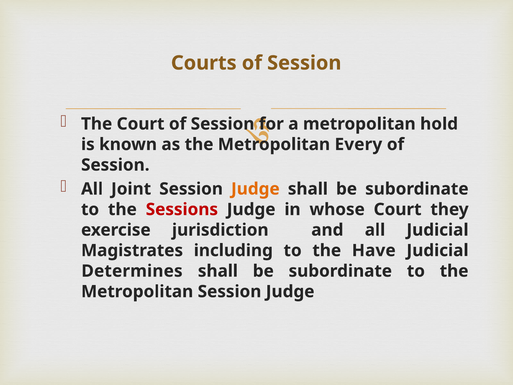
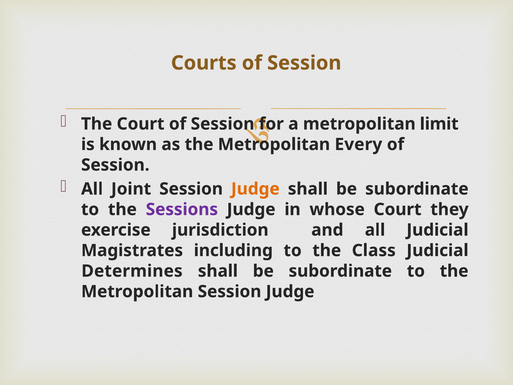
hold: hold -> limit
Sessions colour: red -> purple
Have: Have -> Class
